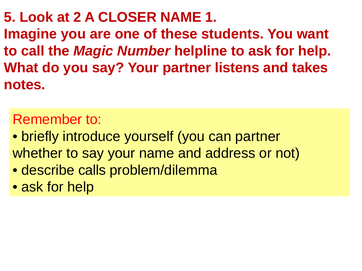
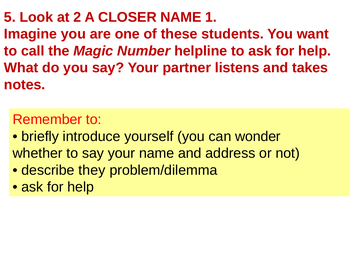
can partner: partner -> wonder
calls: calls -> they
